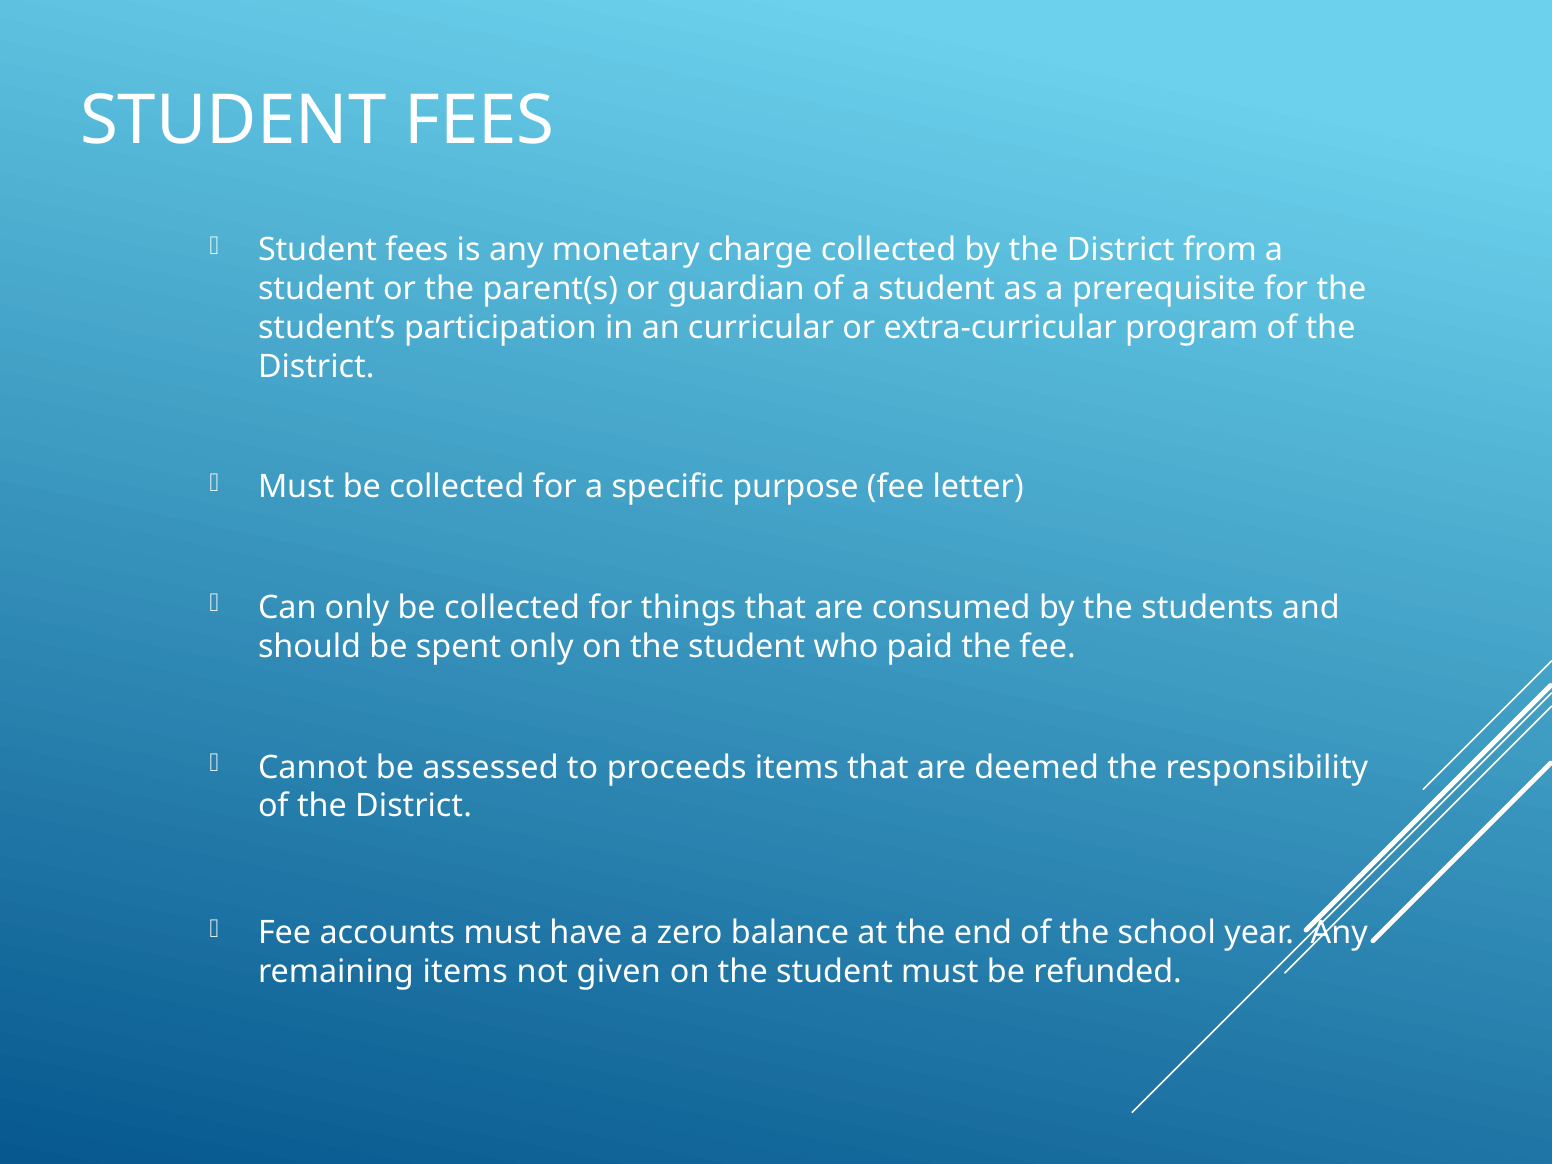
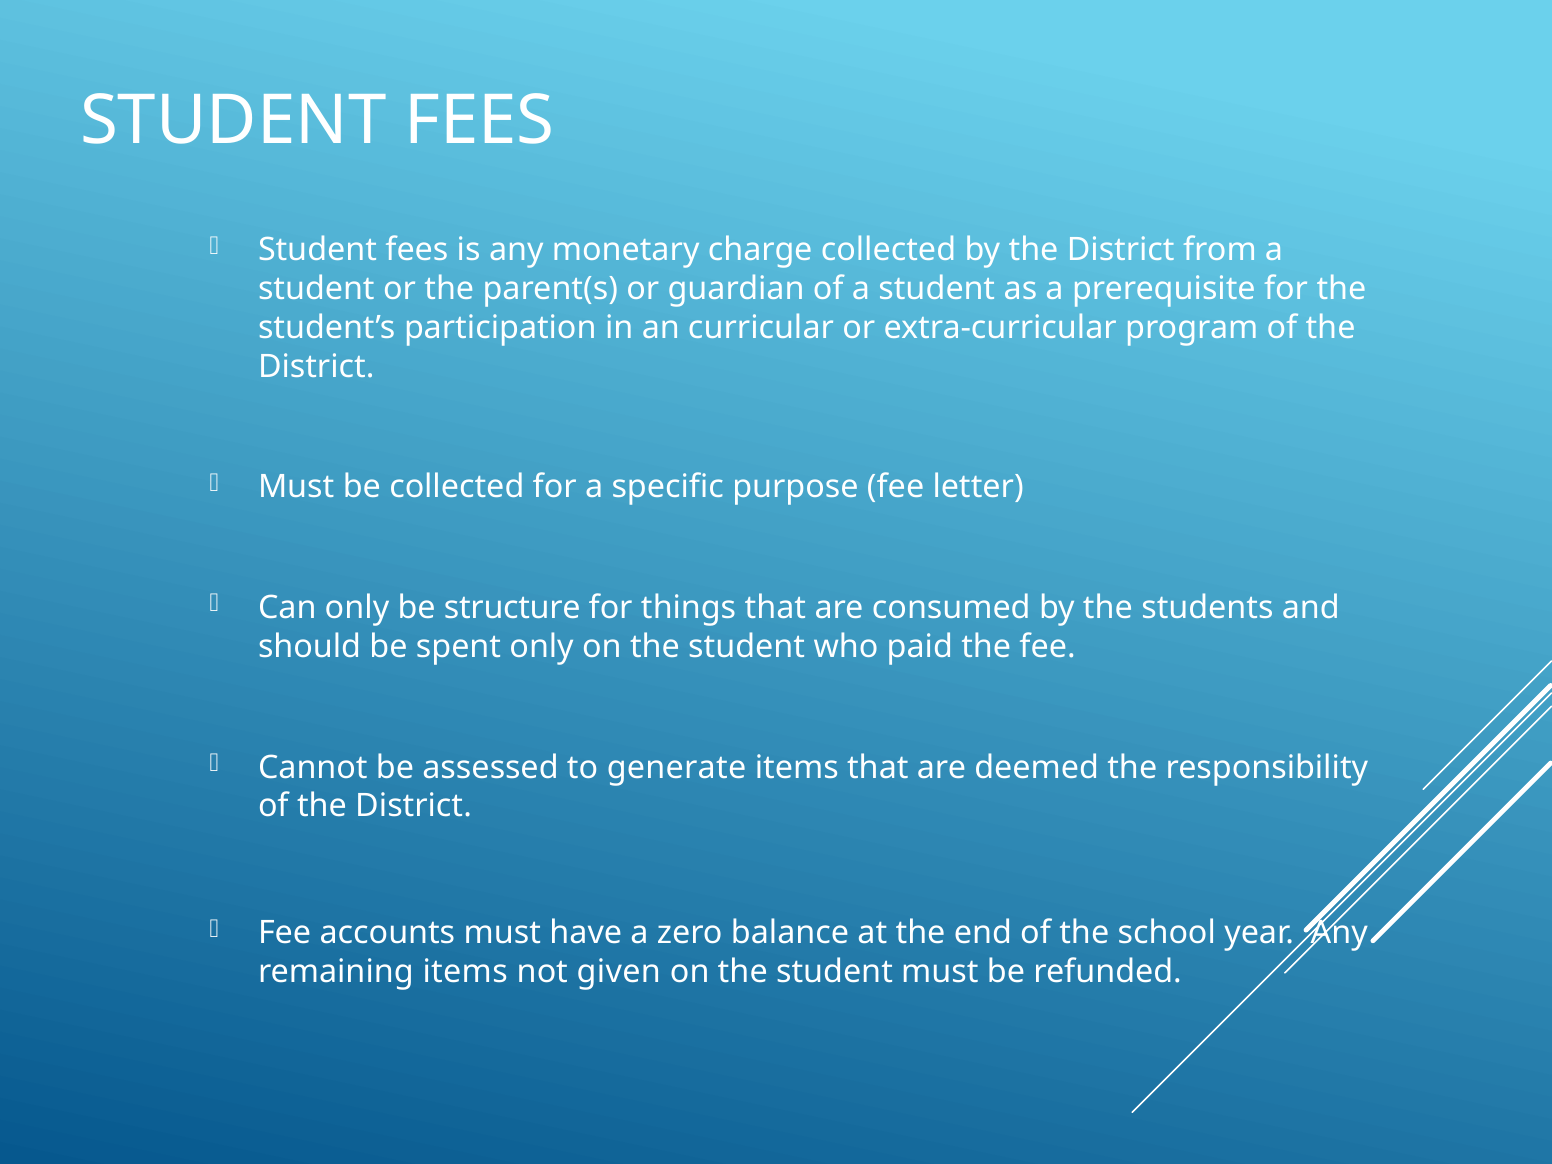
only be collected: collected -> structure
proceeds: proceeds -> generate
